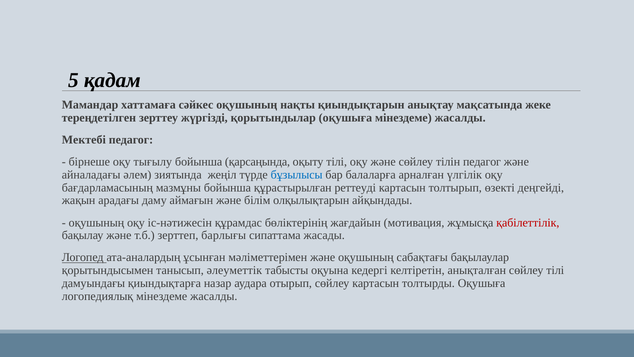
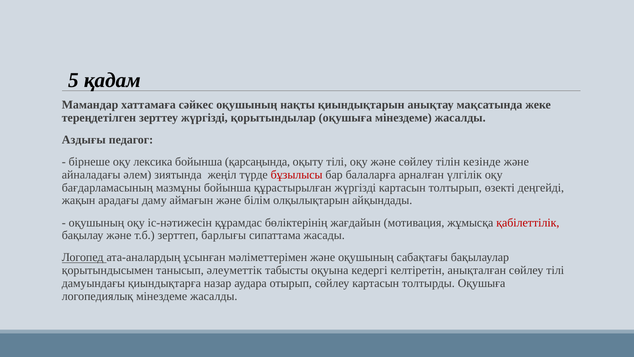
Мектебі: Мектебі -> Аздығы
тығылу: тығылу -> лексика
тілін педагог: педагог -> кезінде
бұзылысы colour: blue -> red
құрастырылған реттеуді: реттеуді -> жүргізді
